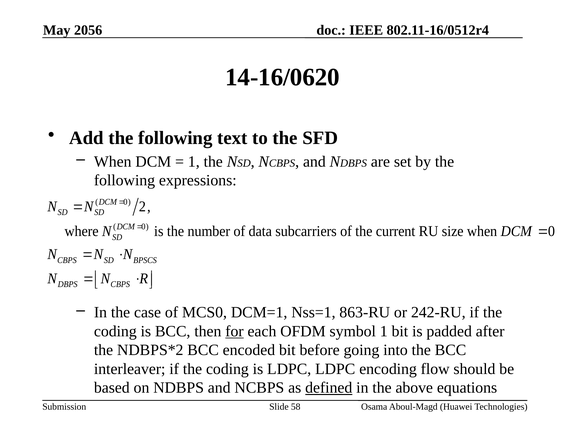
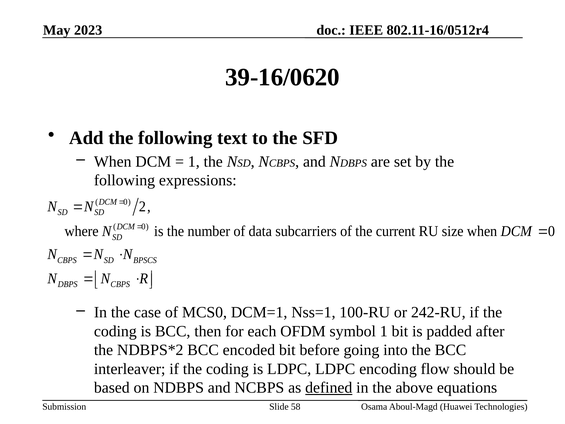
2056: 2056 -> 2023
14-16/0620: 14-16/0620 -> 39-16/0620
863-RU: 863-RU -> 100-RU
for underline: present -> none
